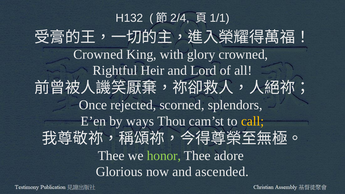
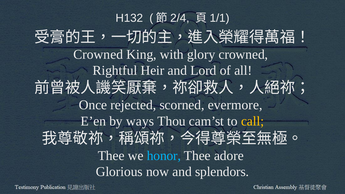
splendors: splendors -> evermore
honor colour: light green -> light blue
ascended: ascended -> splendors
